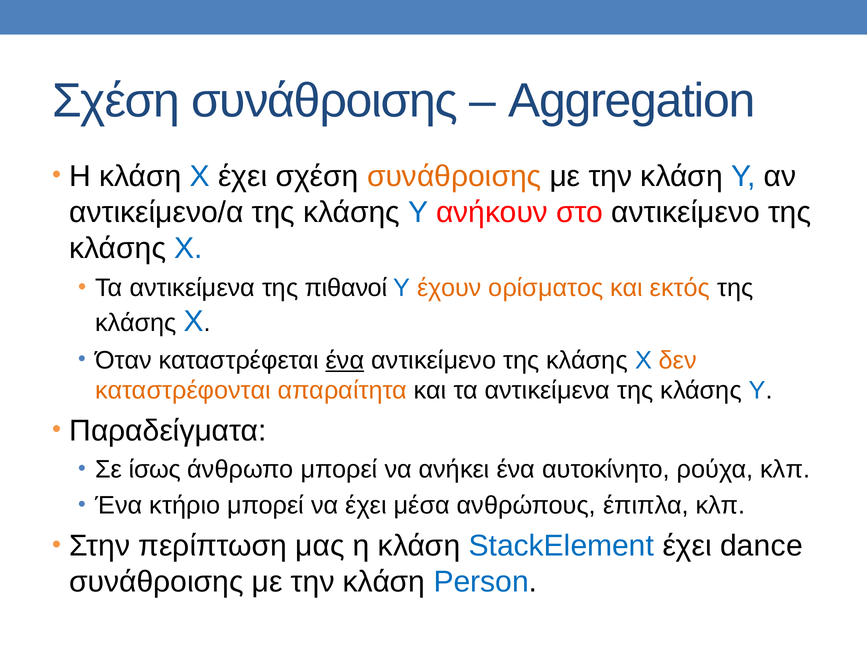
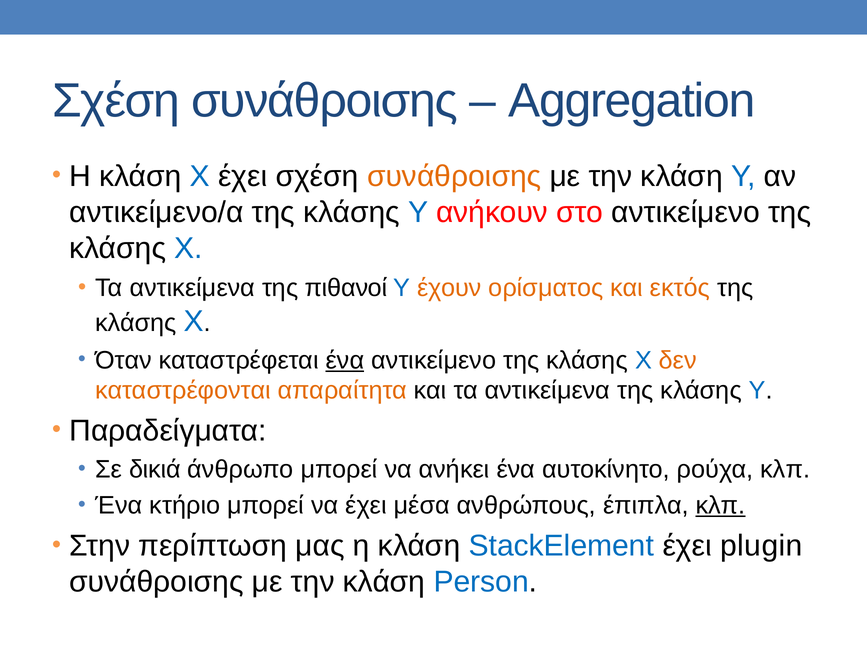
ίσως: ίσως -> δικιά
κλπ at (720, 506) underline: none -> present
dance: dance -> plugin
